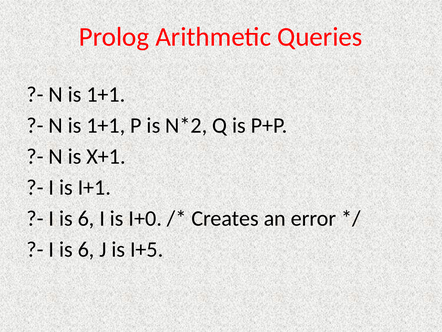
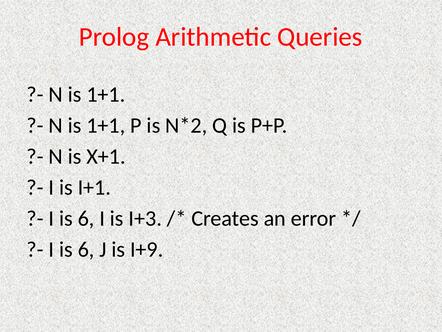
I+0: I+0 -> I+3
I+5: I+5 -> I+9
